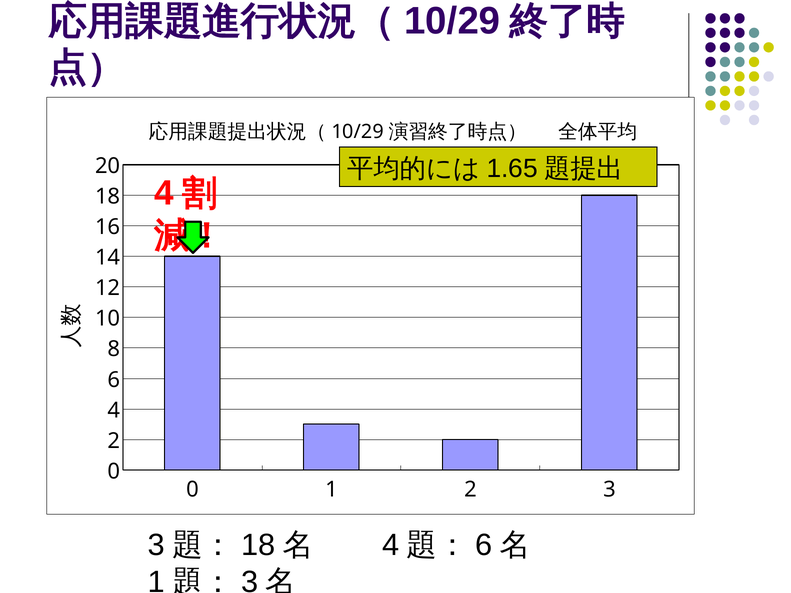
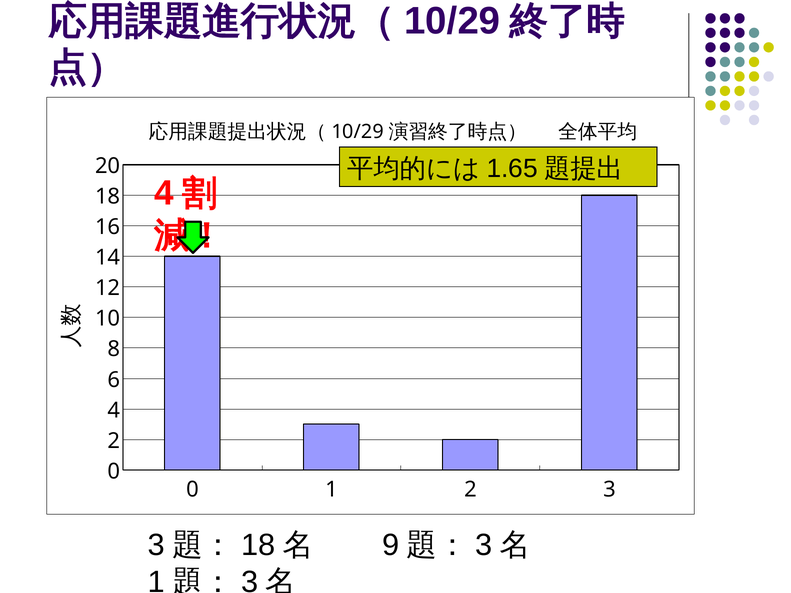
4 at (391, 545): 4 -> 9
6 at (484, 545): 6 -> 3
